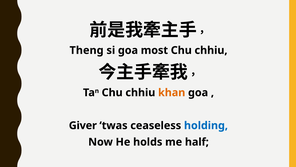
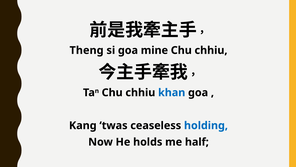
most: most -> mine
khan colour: orange -> blue
Giver: Giver -> Kang
